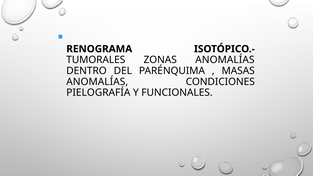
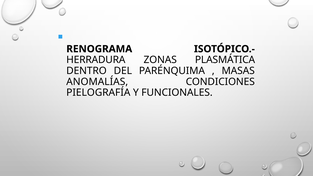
TUMORALES: TUMORALES -> HERRADURA
ZONAS ANOMALÍAS: ANOMALÍAS -> PLASMÁTICA
